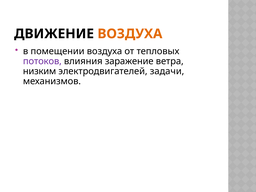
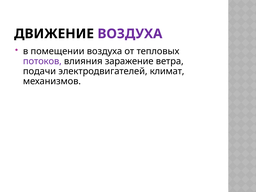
ВОЗДУХА at (130, 34) colour: orange -> purple
низким: низким -> подачи
задачи: задачи -> климат
